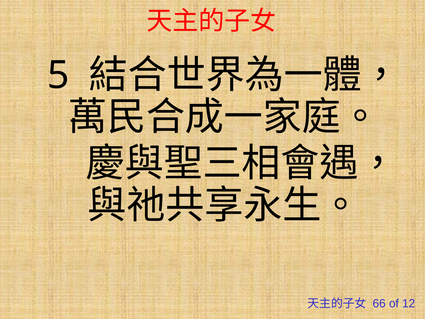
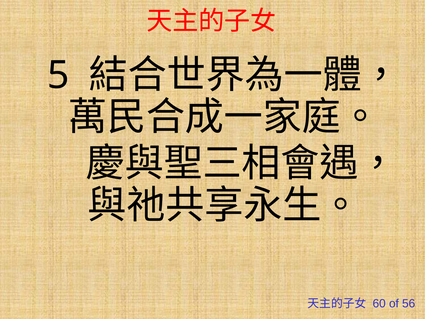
66: 66 -> 60
12: 12 -> 56
